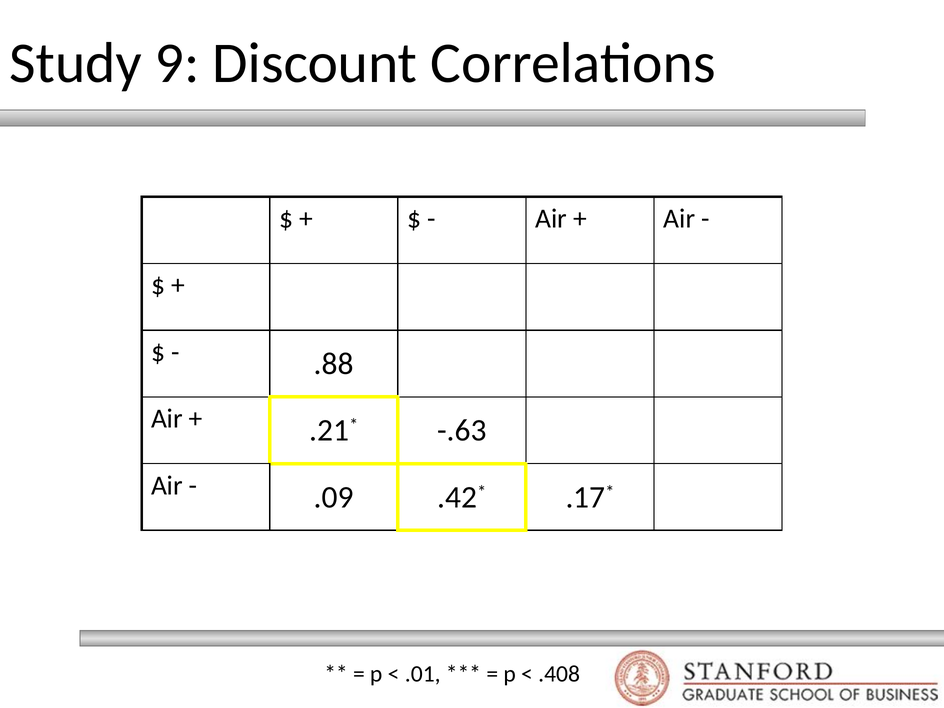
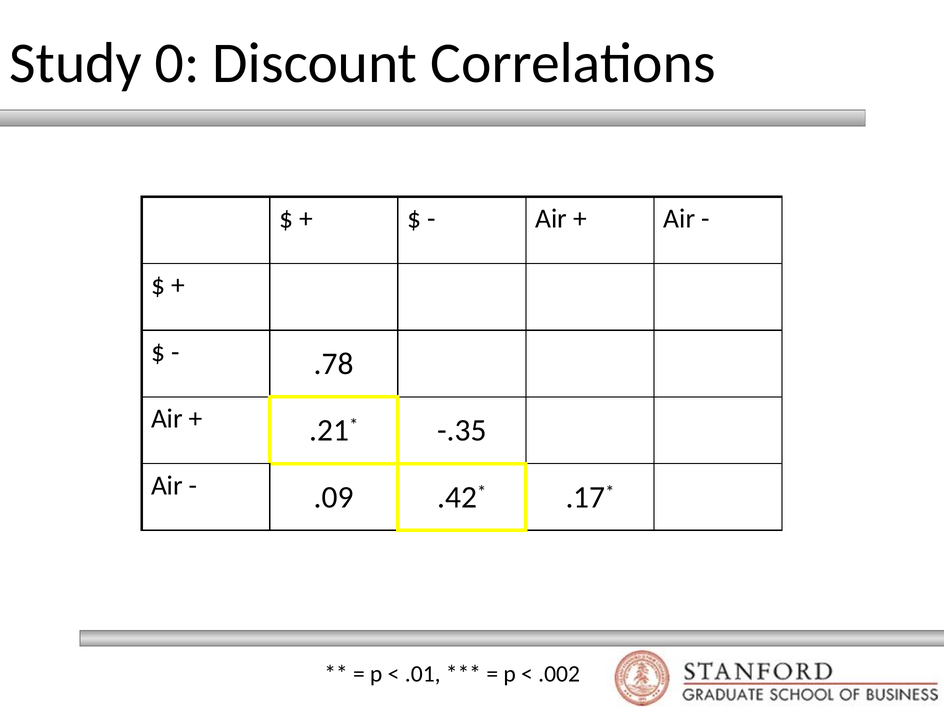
9: 9 -> 0
.88: .88 -> .78
-.63: -.63 -> -.35
.408: .408 -> .002
